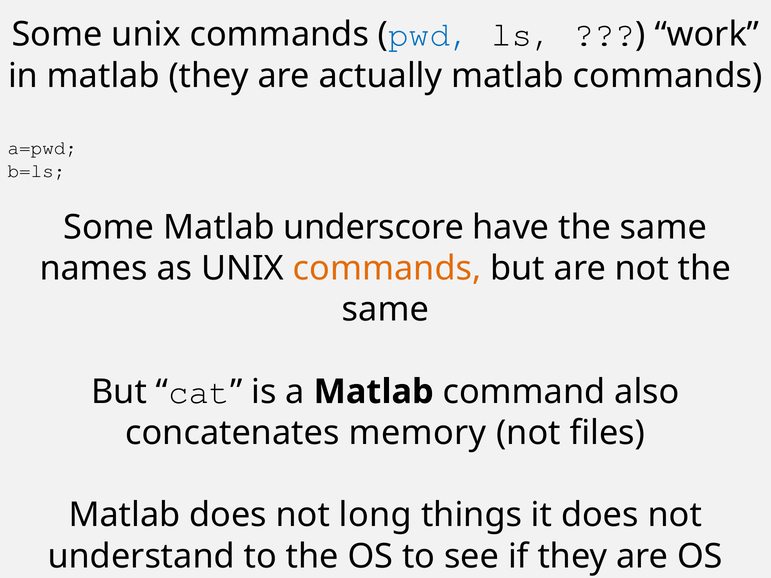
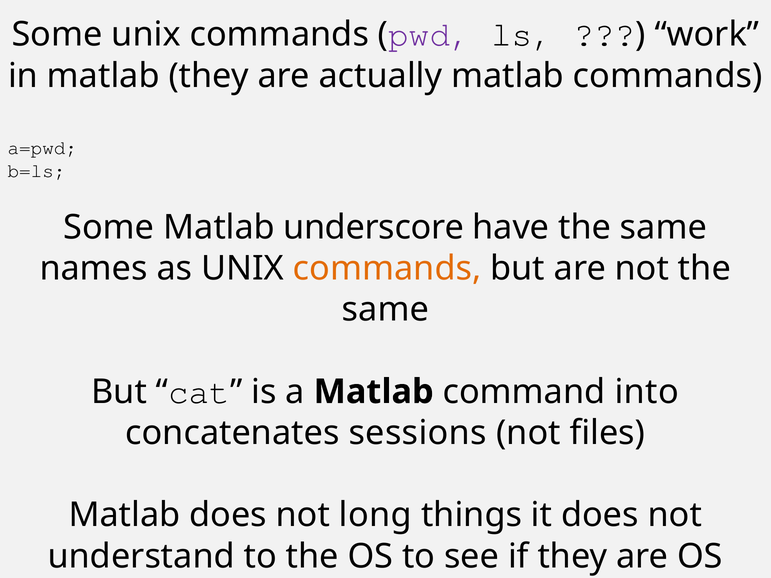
pwd colour: blue -> purple
also: also -> into
memory: memory -> sessions
